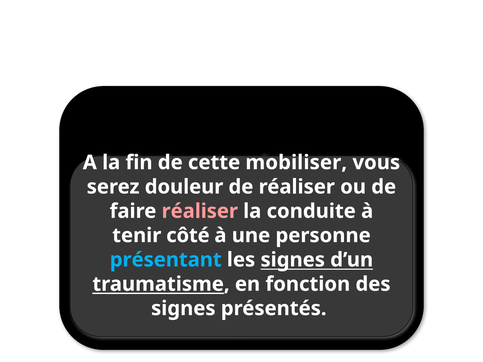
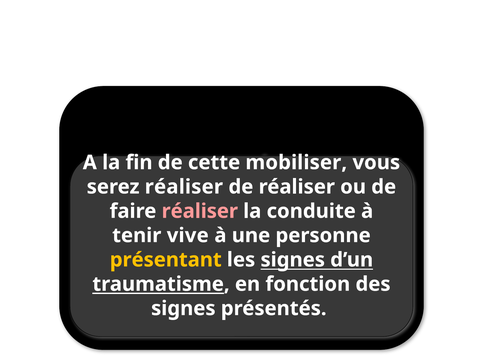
serez douleur: douleur -> réaliser
côté: côté -> vive
présentant colour: light blue -> yellow
